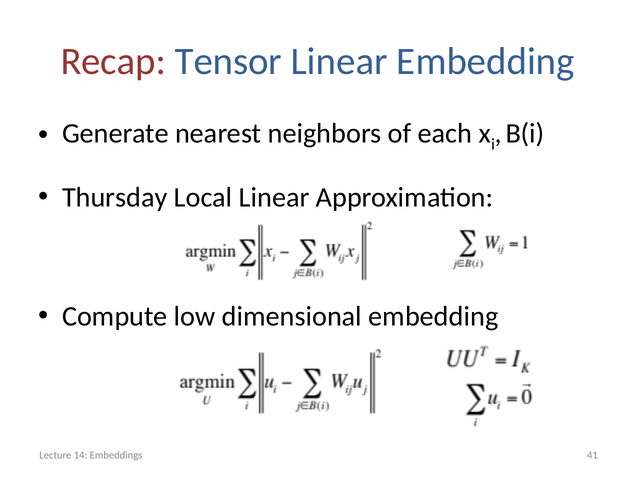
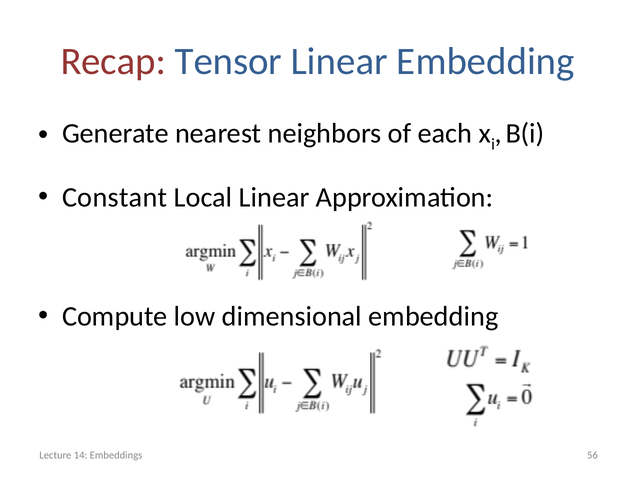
Thursday: Thursday -> Constant
41: 41 -> 56
